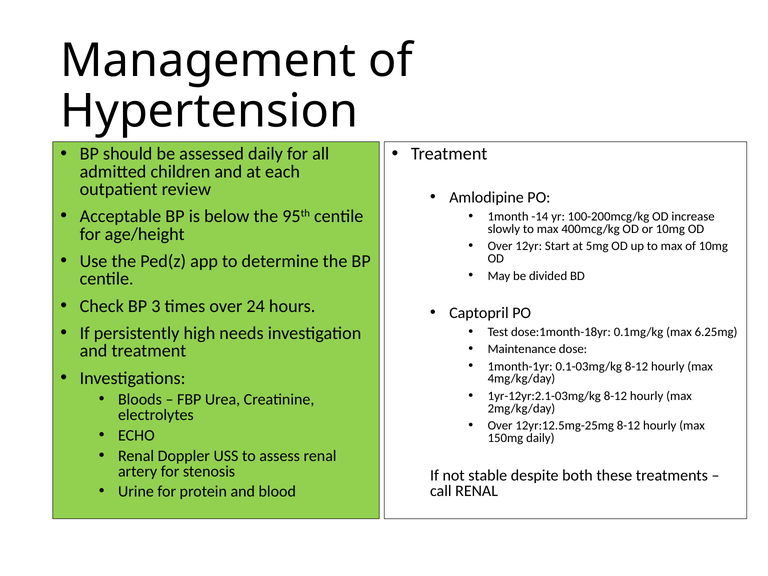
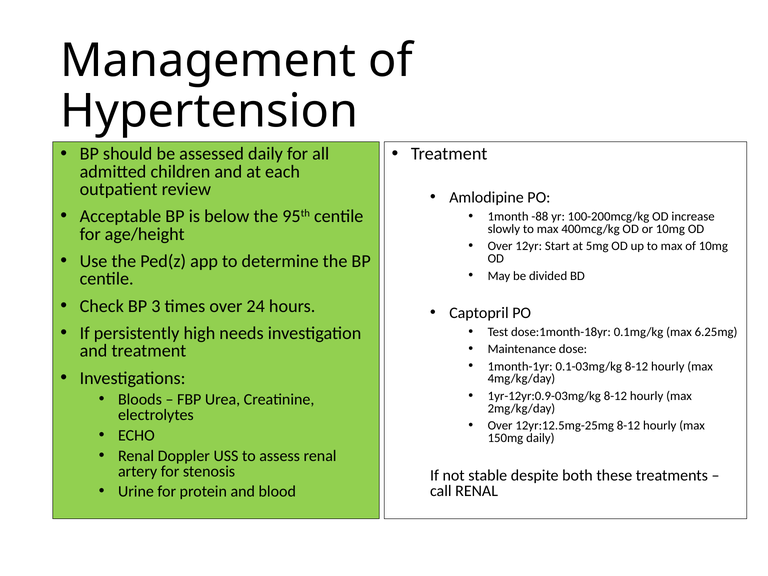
-14: -14 -> -88
1yr-12yr:2.1-03mg/kg: 1yr-12yr:2.1-03mg/kg -> 1yr-12yr:0.9-03mg/kg
